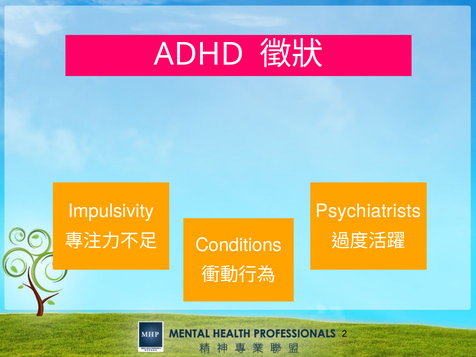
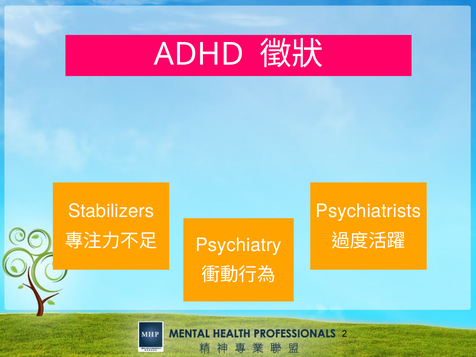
Impulsivity: Impulsivity -> Stabilizers
Conditions: Conditions -> Psychiatry
